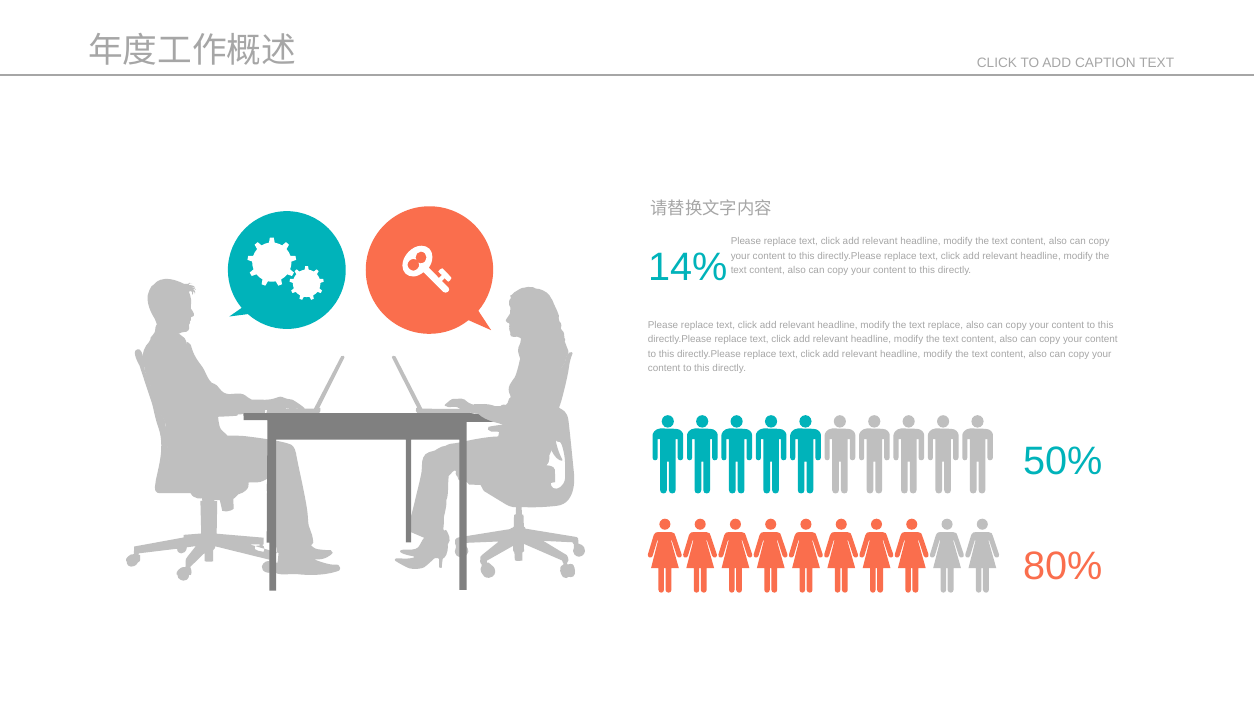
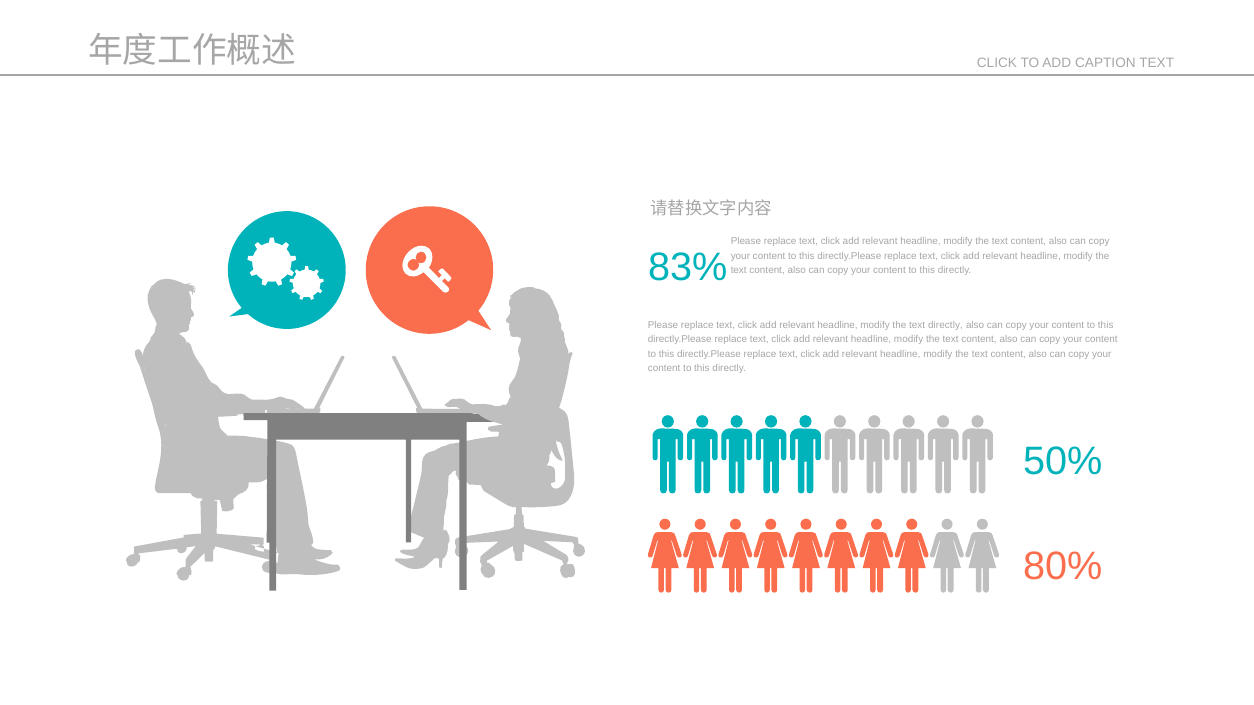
14%: 14% -> 83%
text replace: replace -> directly
